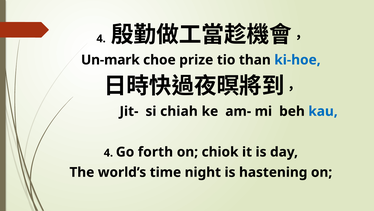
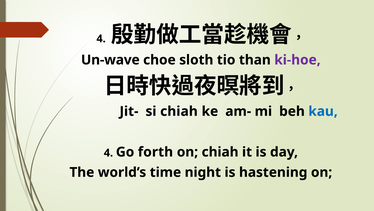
Un-mark: Un-mark -> Un-wave
prize: prize -> sloth
ki-hoe colour: blue -> purple
on chiok: chiok -> chiah
